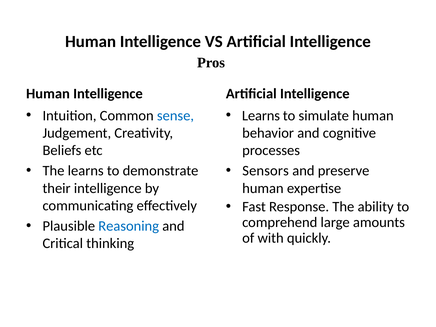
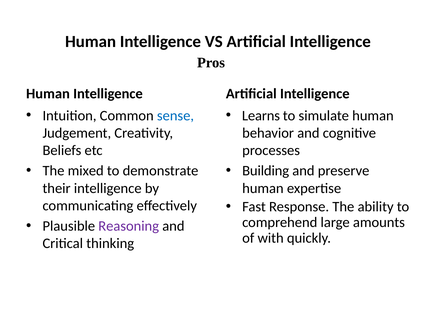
The learns: learns -> mixed
Sensors: Sensors -> Building
Reasoning colour: blue -> purple
